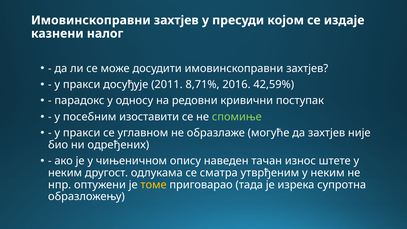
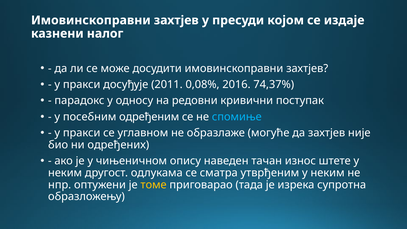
8,71%: 8,71% -> 0,08%
42,59%: 42,59% -> 74,37%
изоставити: изоставити -> одређеним
спомиње colour: light green -> light blue
